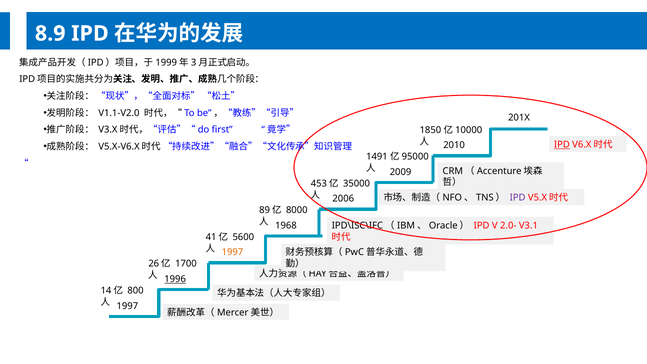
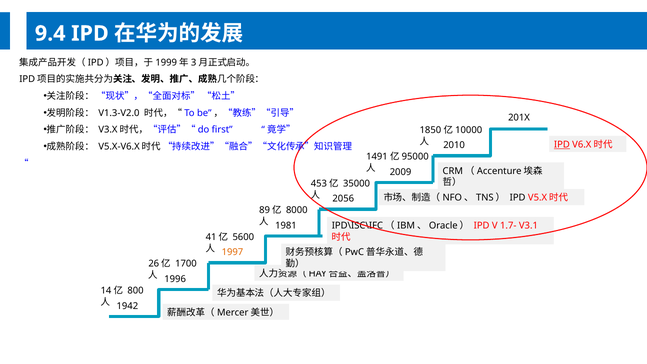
8.9: 8.9 -> 9.4
V1.1-V2.0: V1.1-V2.0 -> V1.3-V2.0
IPD at (518, 198) colour: purple -> black
2006: 2006 -> 2056
2.0-: 2.0- -> 1.7-
1968: 1968 -> 1981
1996 underline: present -> none
1997 at (127, 306): 1997 -> 1942
